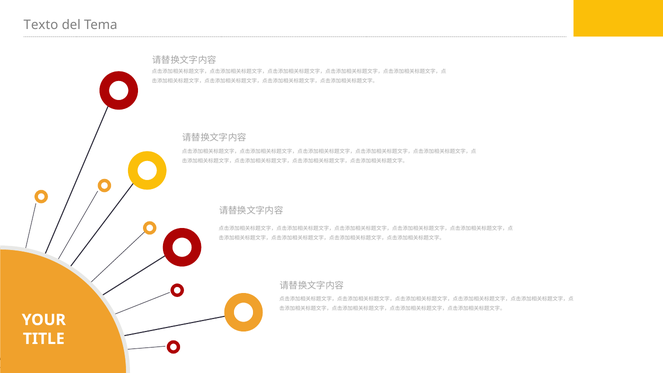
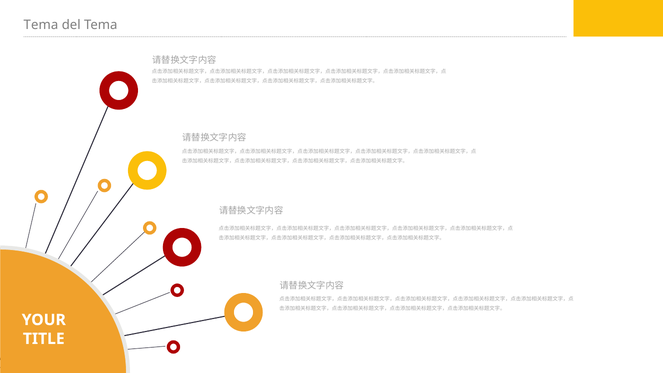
Texto at (41, 25): Texto -> Tema
